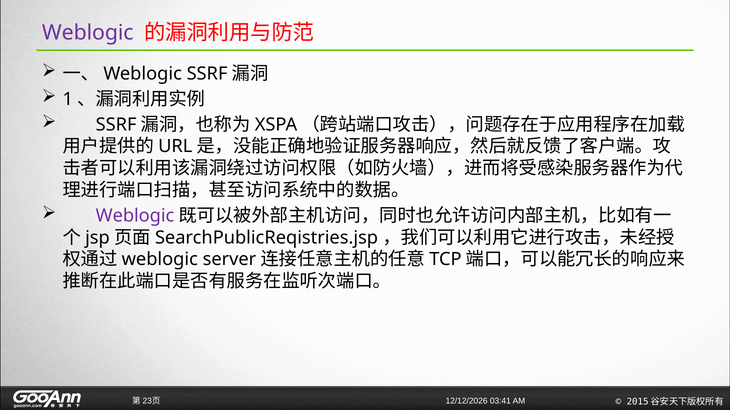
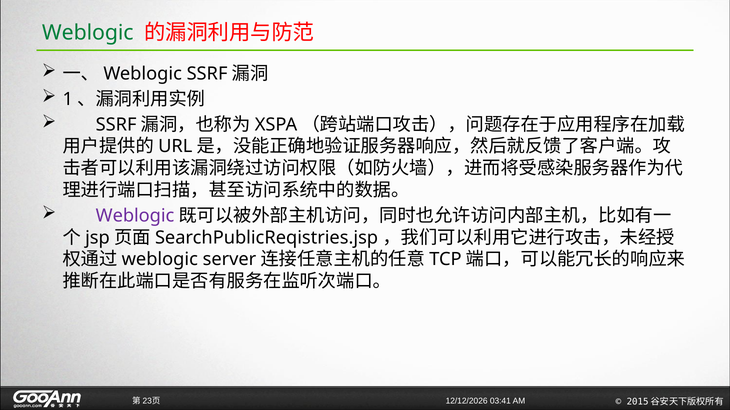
Weblogic at (88, 33) colour: purple -> green
